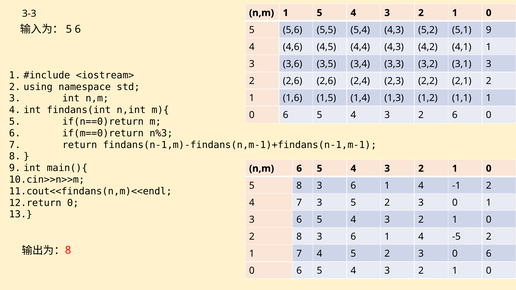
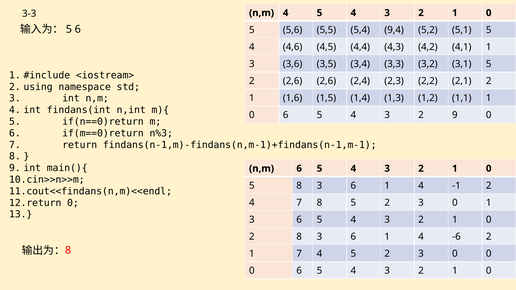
1 at (286, 13): 1 -> 4
5,4 4,3: 4,3 -> 9,4
5,1 9: 9 -> 5
3,1 3: 3 -> 5
2 6: 6 -> 9
7 3: 3 -> 8
-5: -5 -> -6
3 0 6: 6 -> 0
